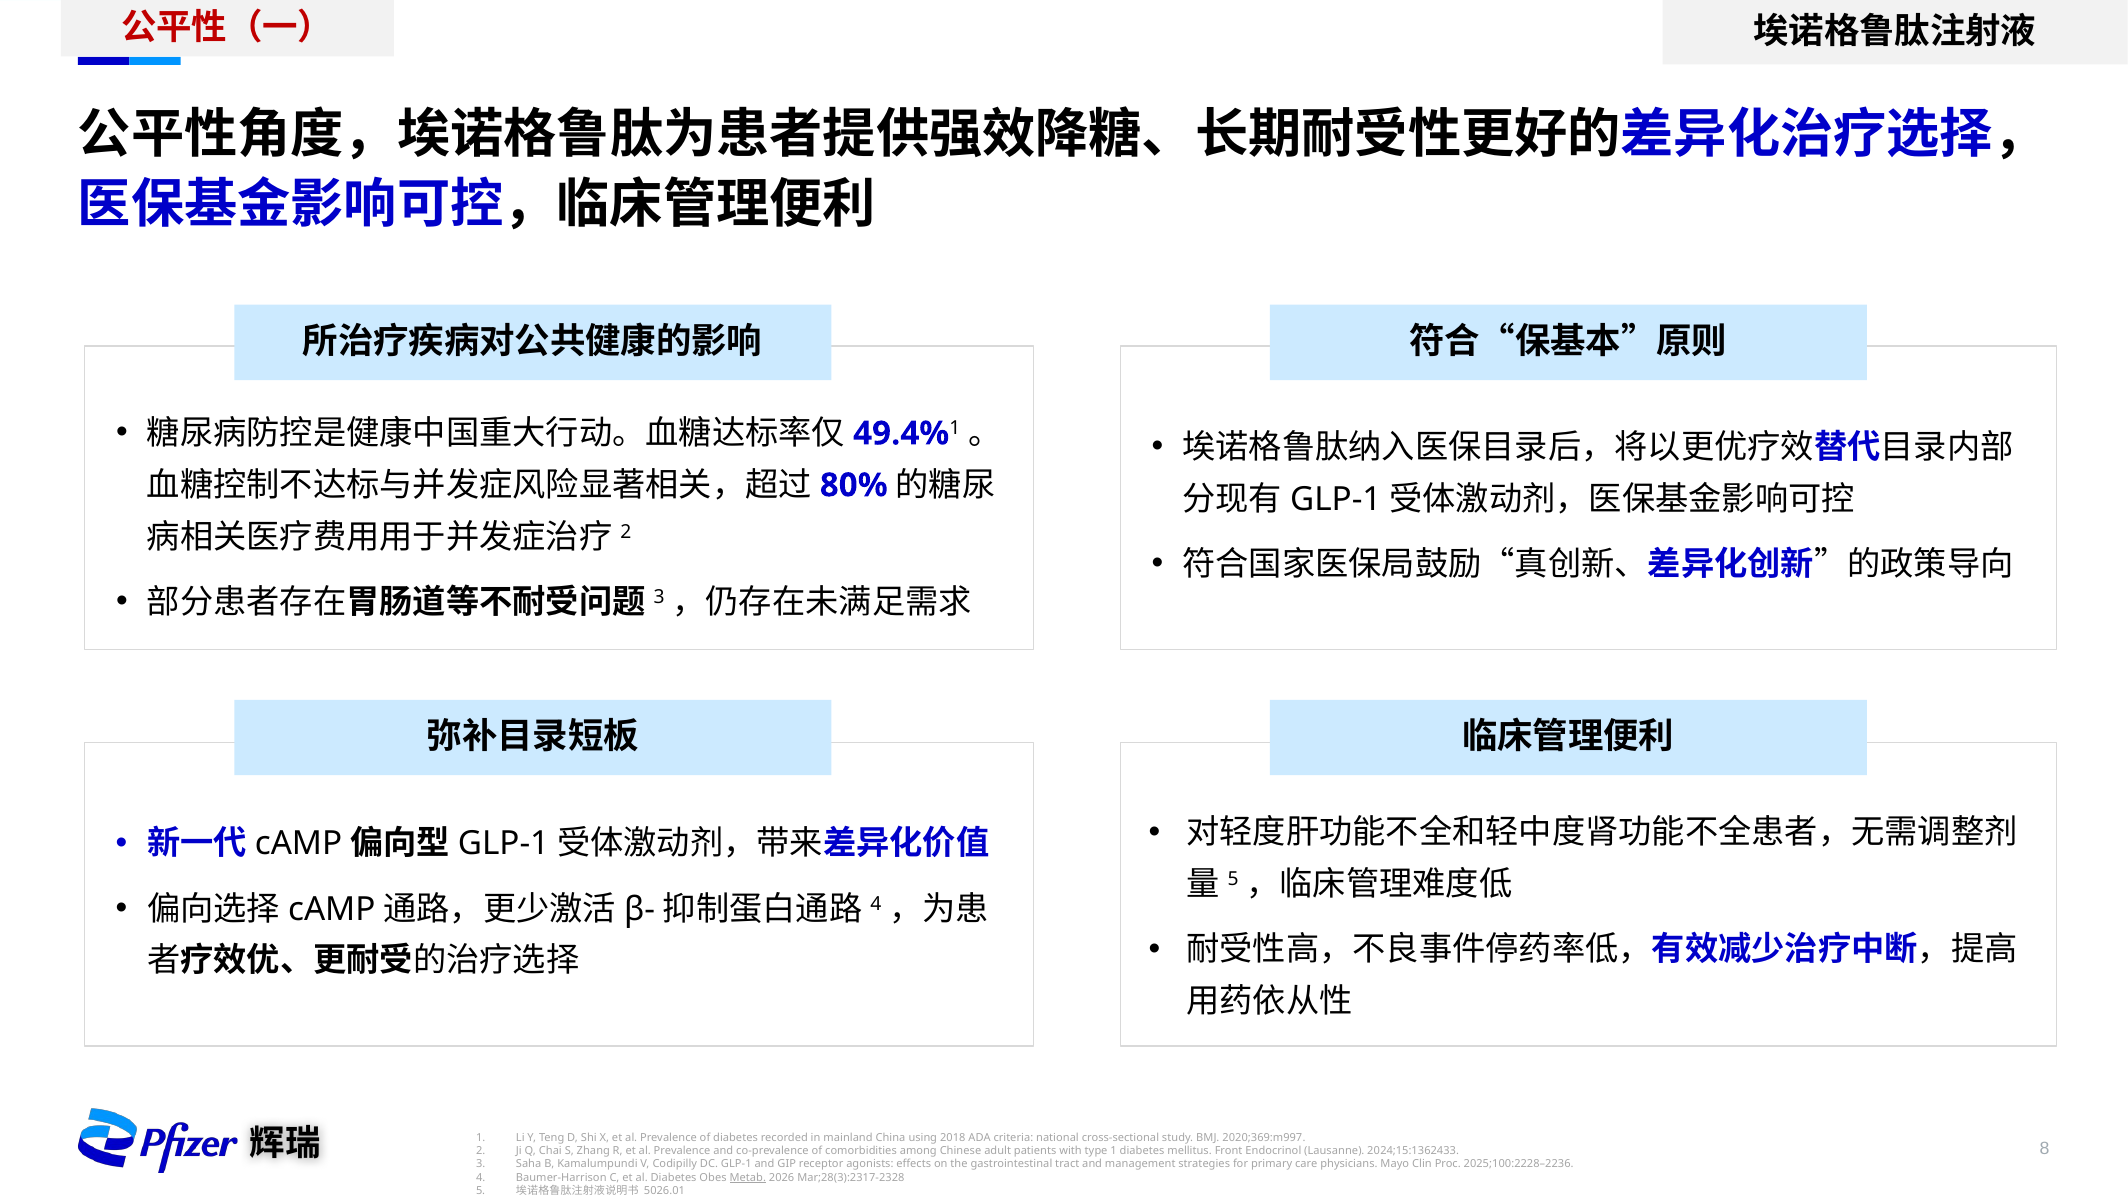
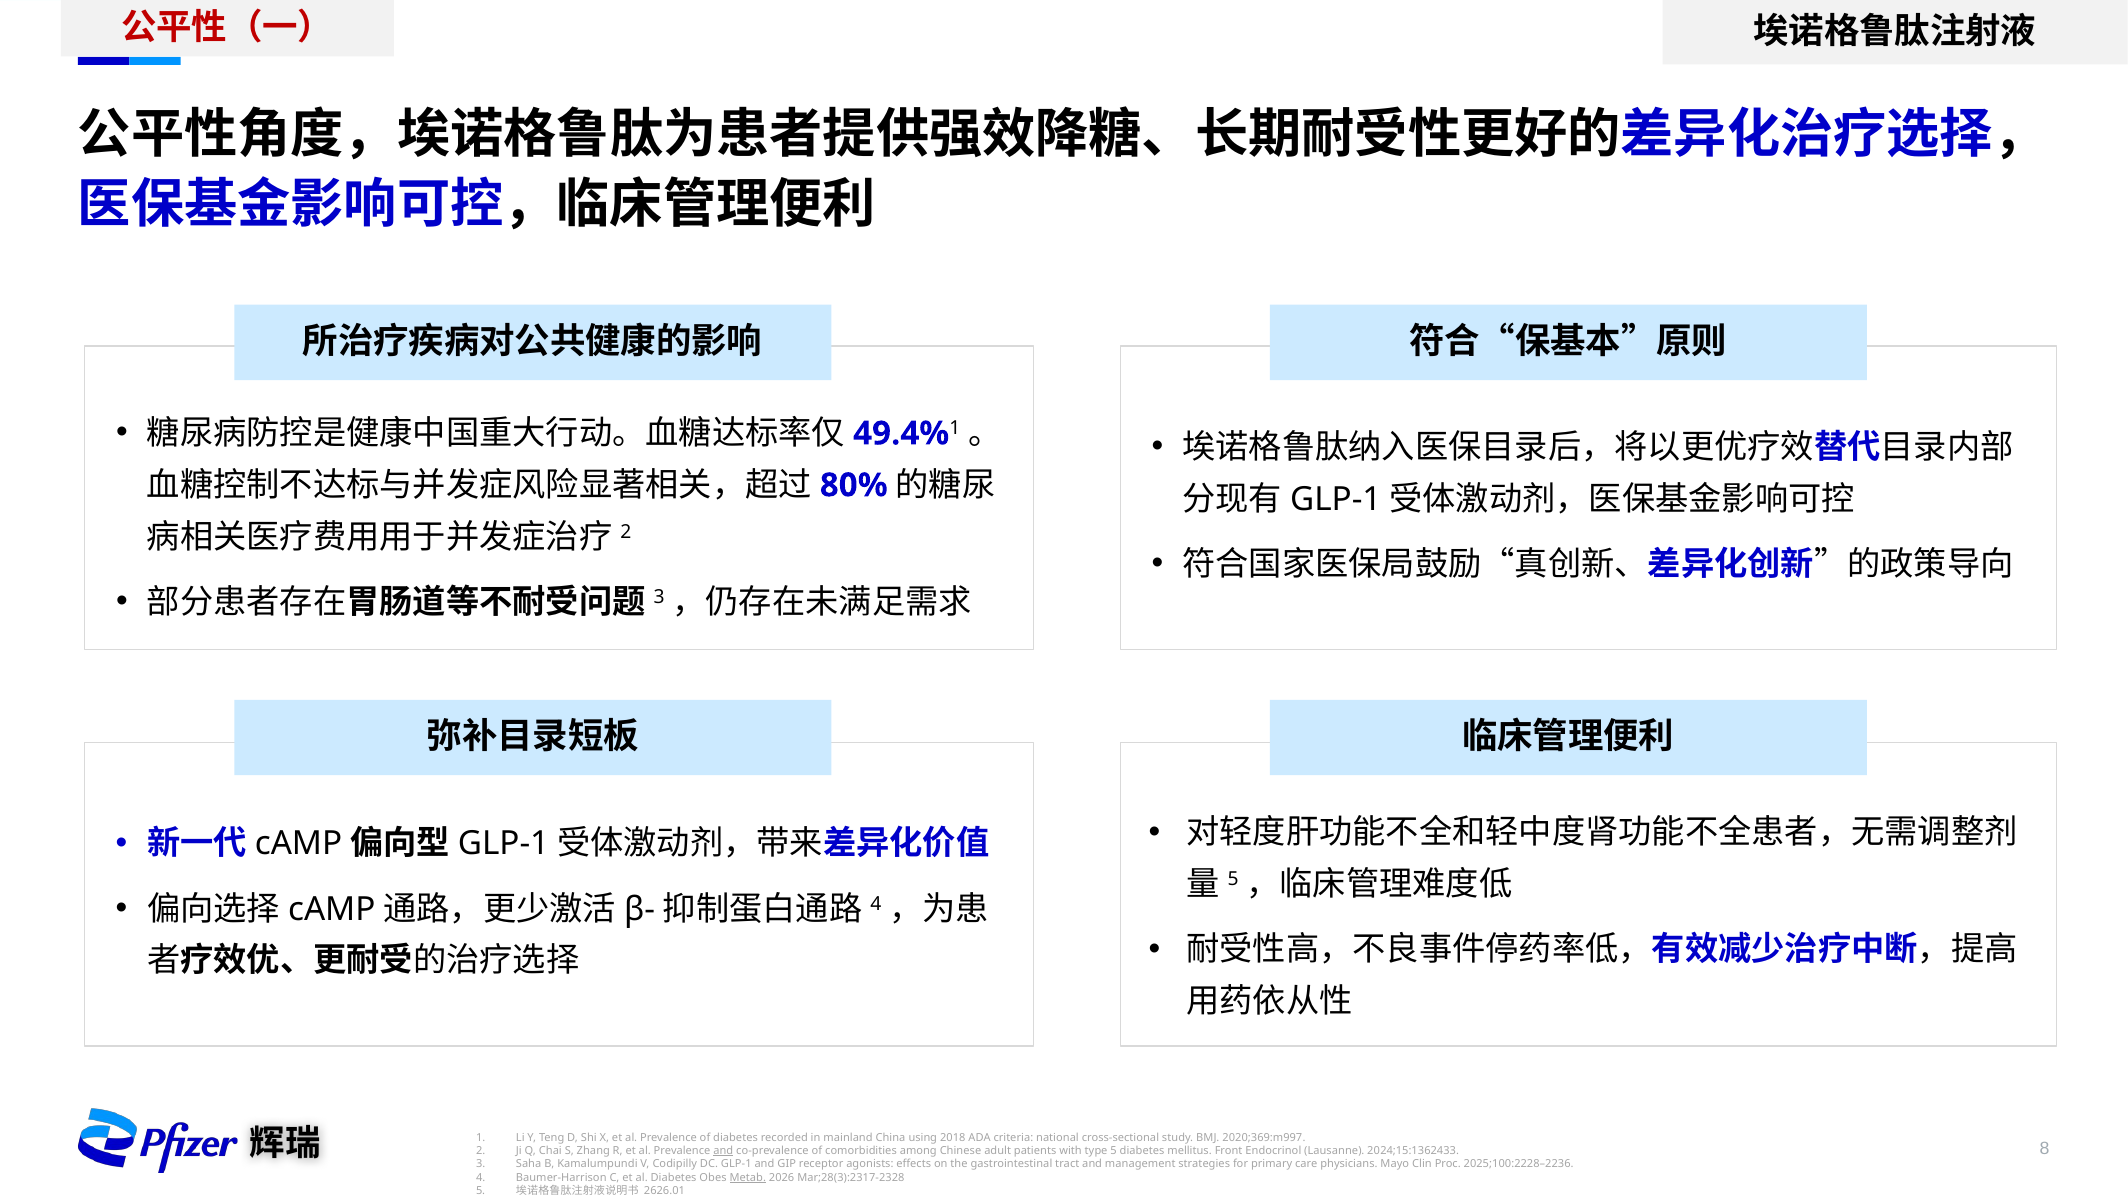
and at (723, 1151) underline: none -> present
type 1: 1 -> 5
5026.01: 5026.01 -> 2626.01
